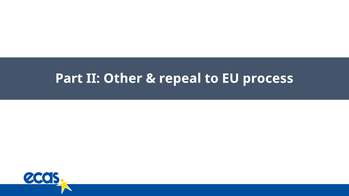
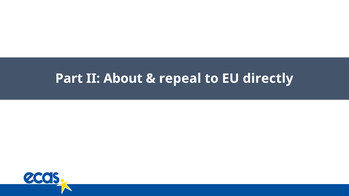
Other: Other -> About
process: process -> directly
